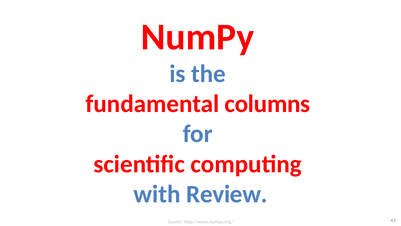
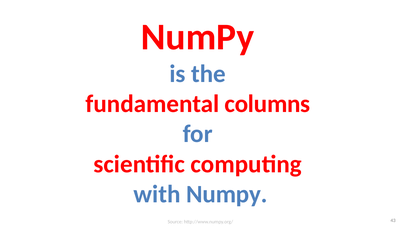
with Review: Review -> Numpy
